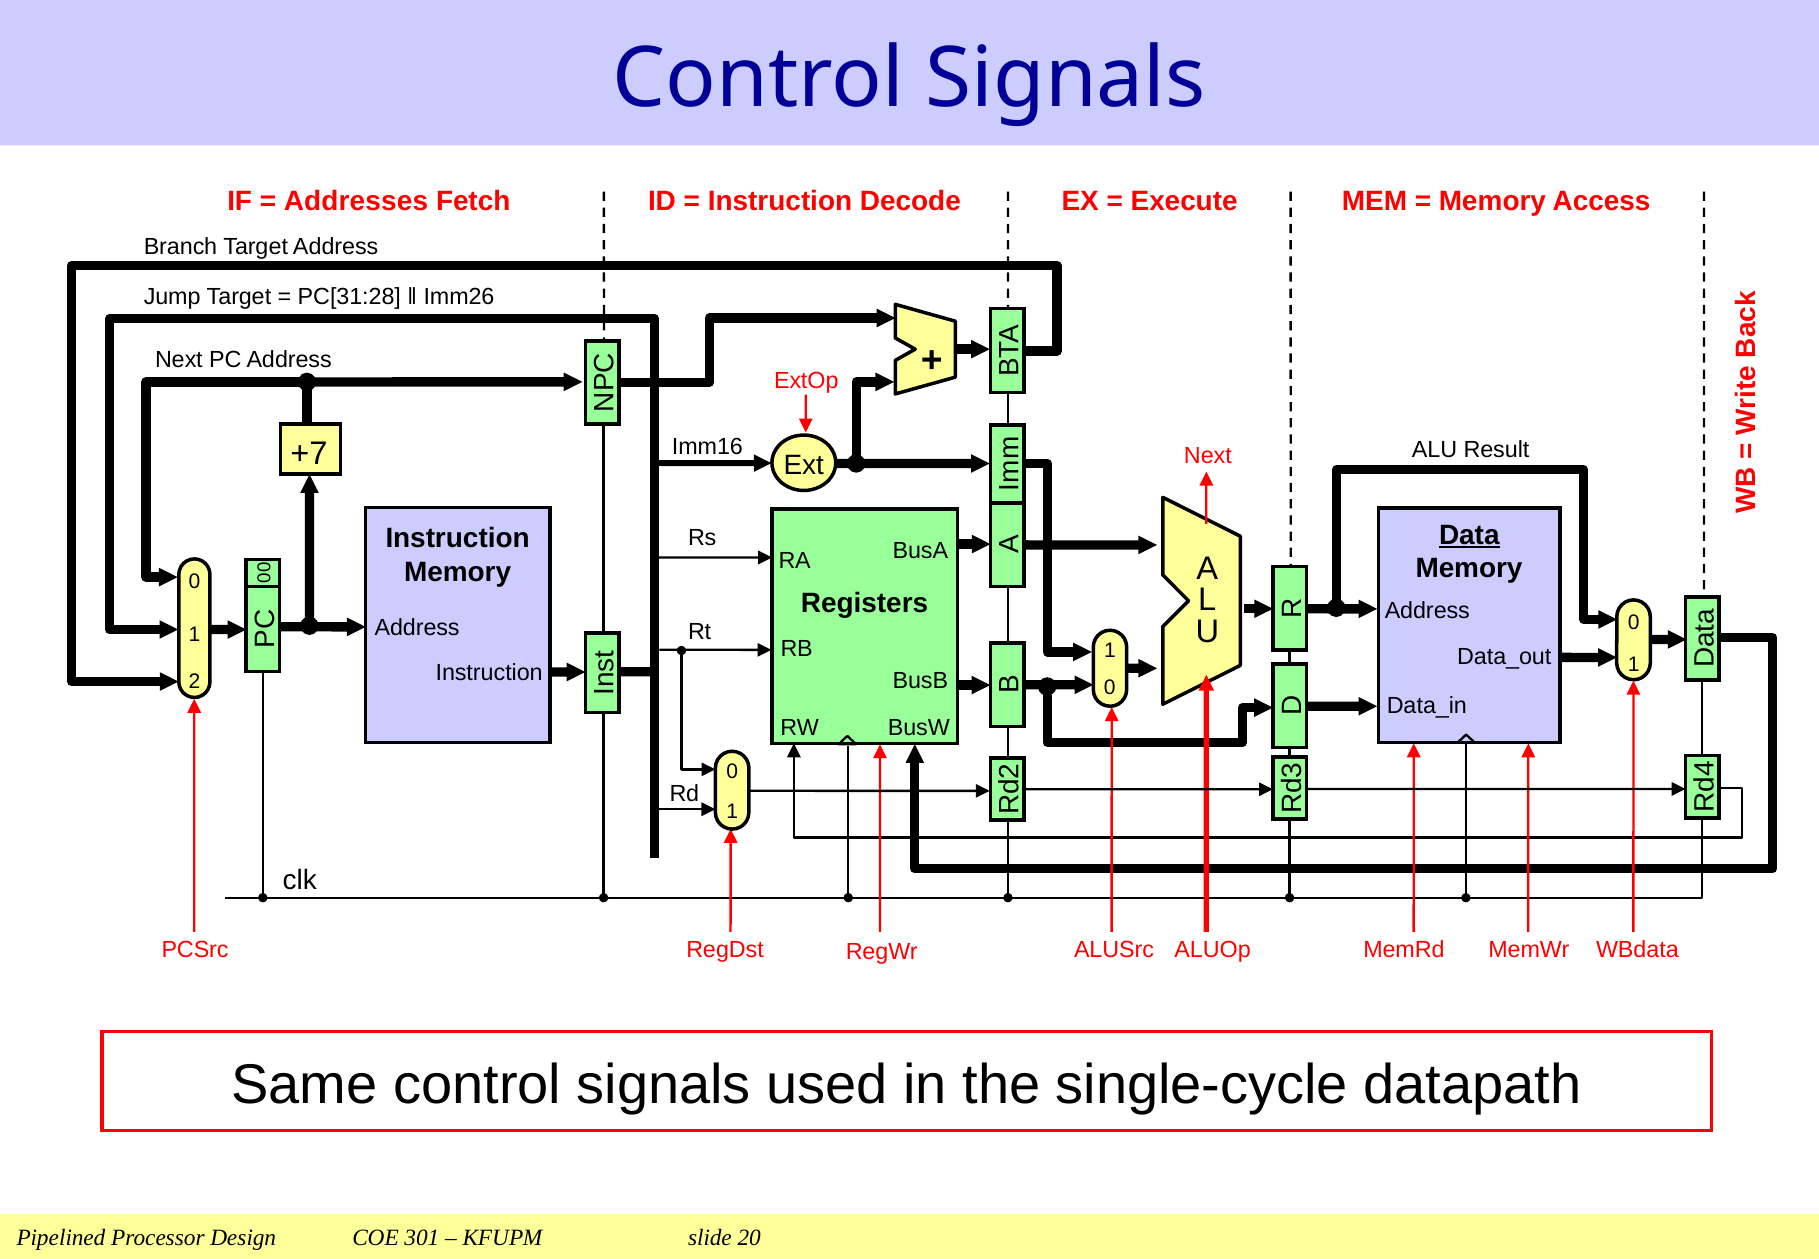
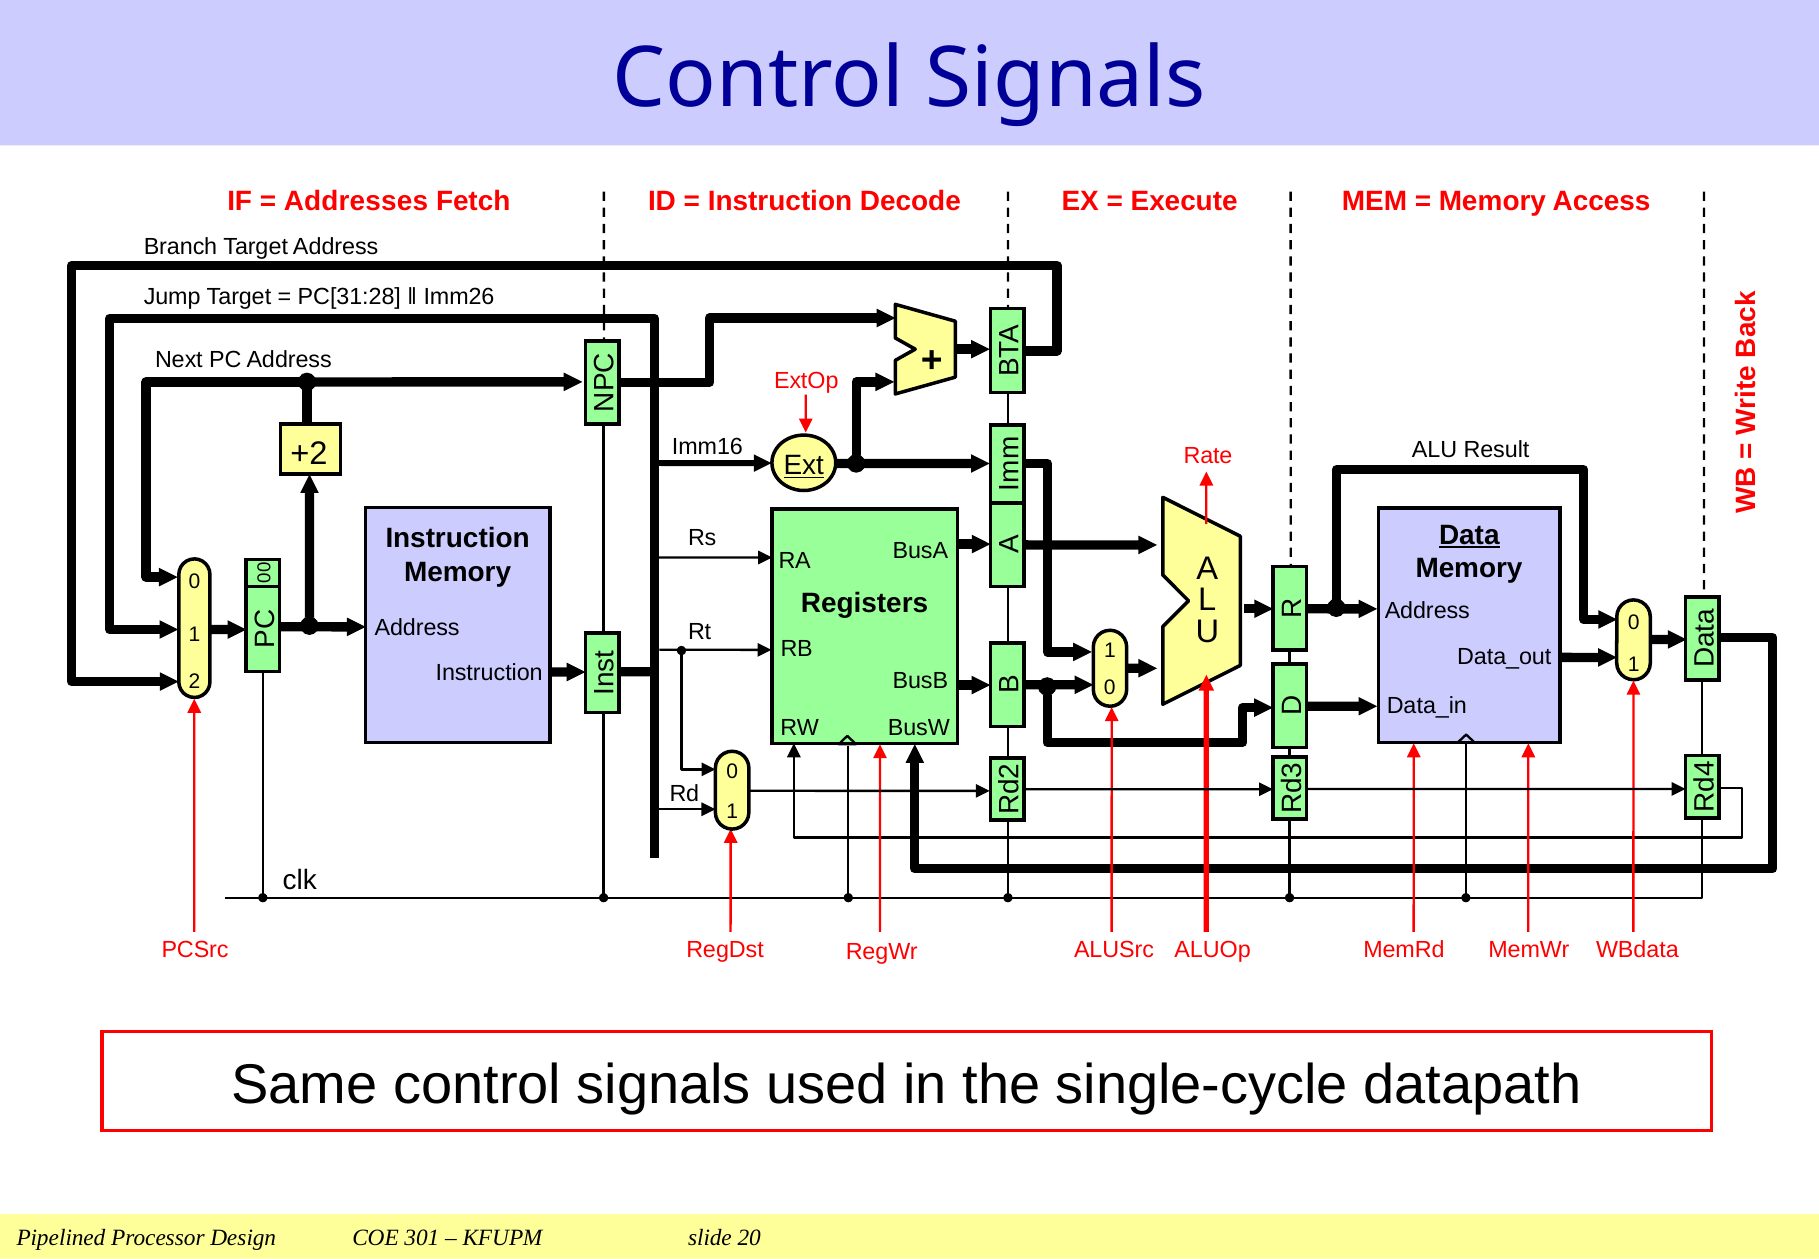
+7: +7 -> +2
Next at (1208, 456): Next -> Rate
Ext underline: none -> present
